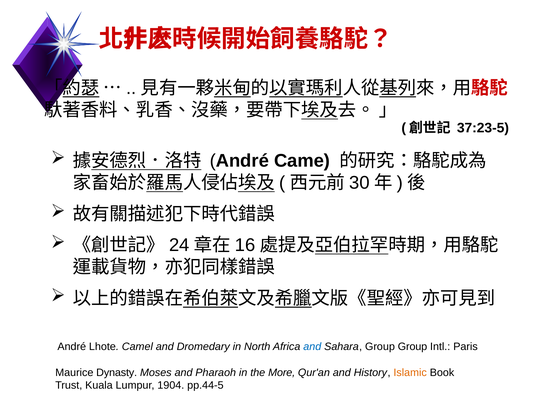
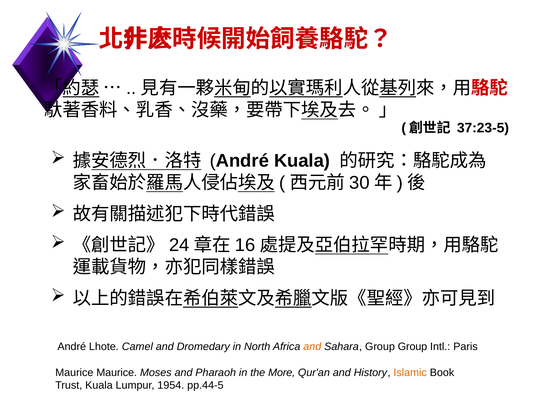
André Came: Came -> Kuala
and at (312, 347) colour: blue -> orange
Maurice Dynasty: Dynasty -> Maurice
1904: 1904 -> 1954
